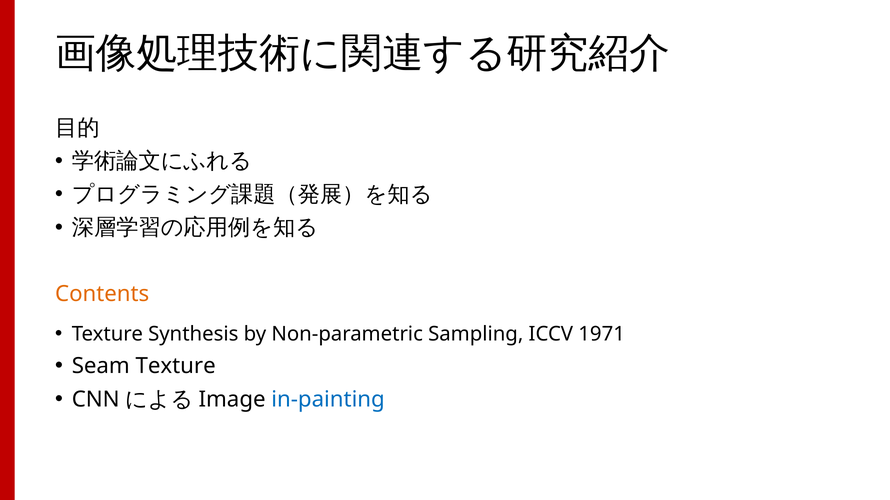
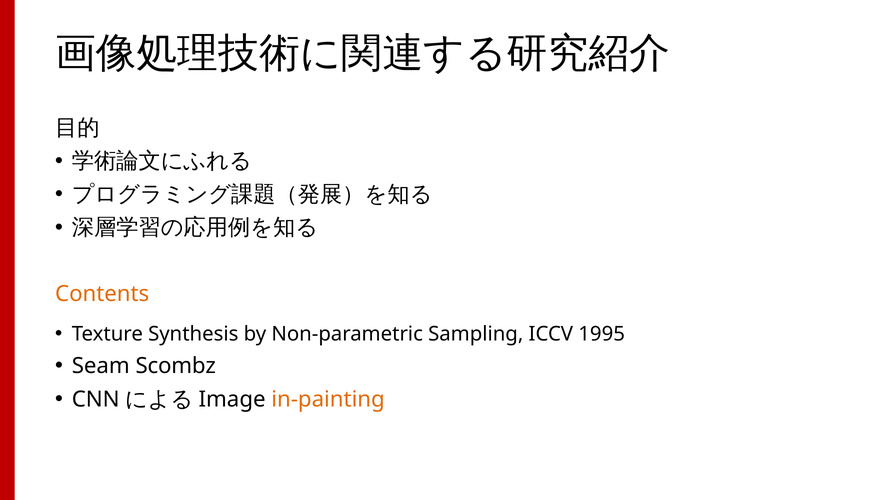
1971: 1971 -> 1995
Seam Texture: Texture -> Scombz
in-painting colour: blue -> orange
